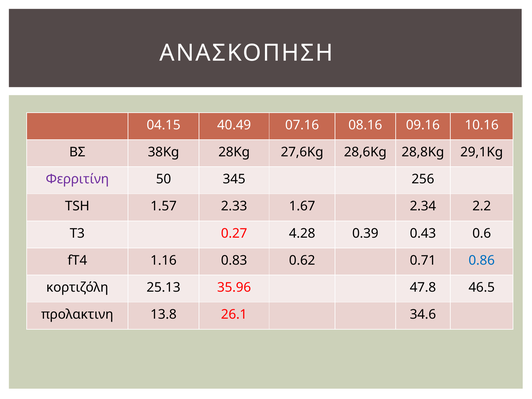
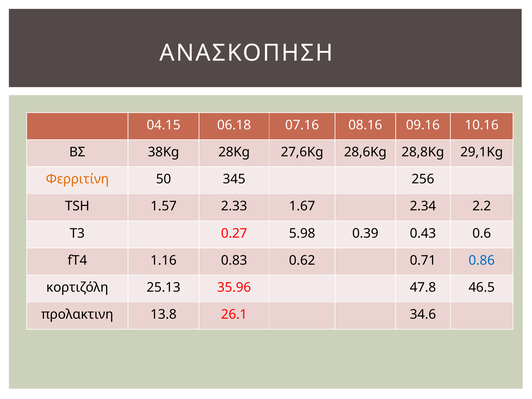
40.49: 40.49 -> 06.18
Φερριτίνη colour: purple -> orange
4.28: 4.28 -> 5.98
